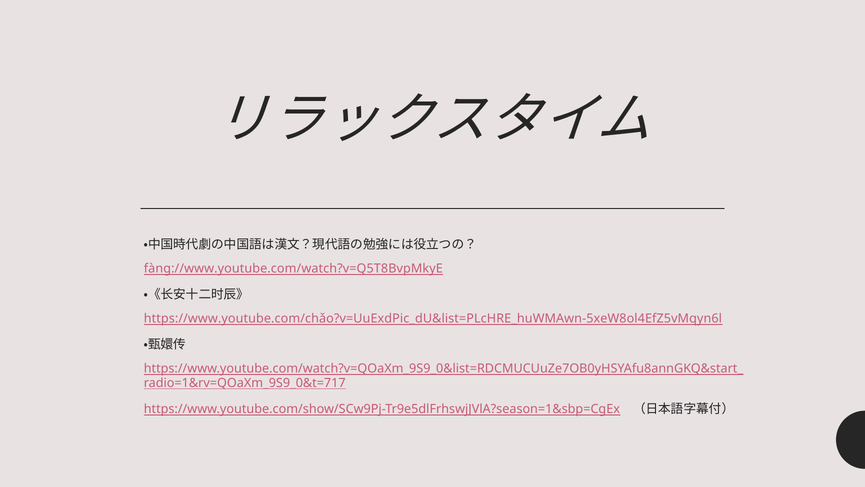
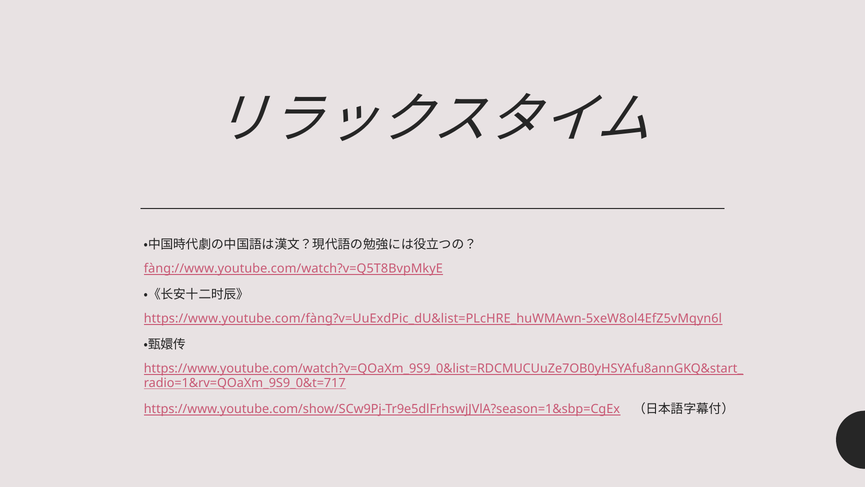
https://www.youtube.com/chǎo?v=UuExdPic_dU&list=PLcHRE_huWMAwn-5xeW8ol4EfZ5vMqyn6l: https://www.youtube.com/chǎo?v=UuExdPic_dU&list=PLcHRE_huWMAwn-5xeW8ol4EfZ5vMqyn6l -> https://www.youtube.com/fàng?v=UuExdPic_dU&list=PLcHRE_huWMAwn-5xeW8ol4EfZ5vMqyn6l
